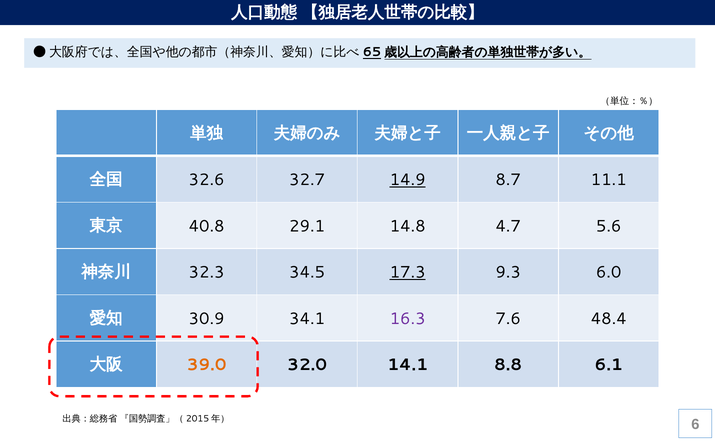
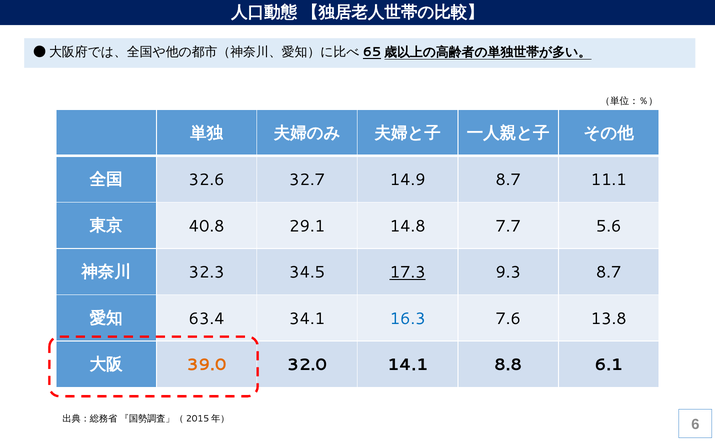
14.9 underline: present -> none
4.7: 4.7 -> 7.7
9.3 6.0: 6.0 -> 8.7
30.9: 30.9 -> 63.4
16.3 colour: purple -> blue
48.4: 48.4 -> 13.8
